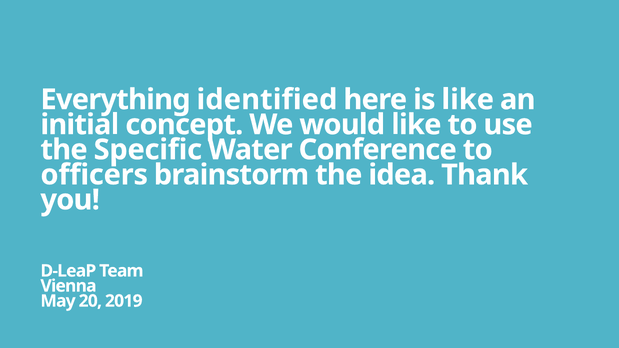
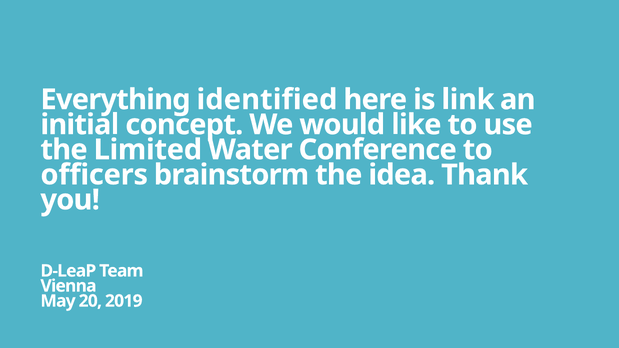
is like: like -> link
Specific: Specific -> Limited
